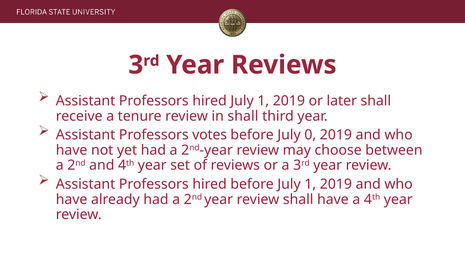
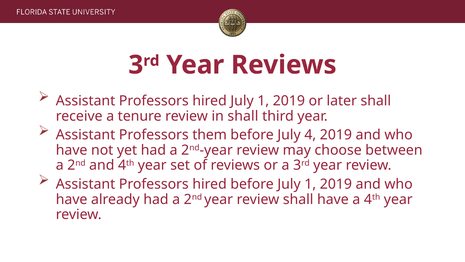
votes: votes -> them
0: 0 -> 4
